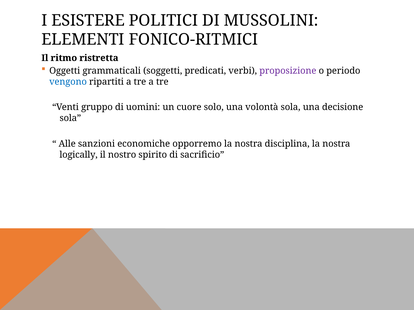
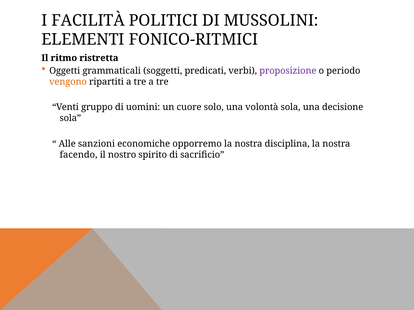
ESISTERE: ESISTERE -> FACILITÀ
vengono colour: blue -> orange
logically: logically -> facendo
